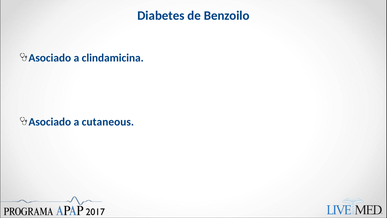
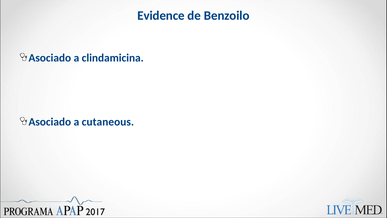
Diabetes: Diabetes -> Evidence
